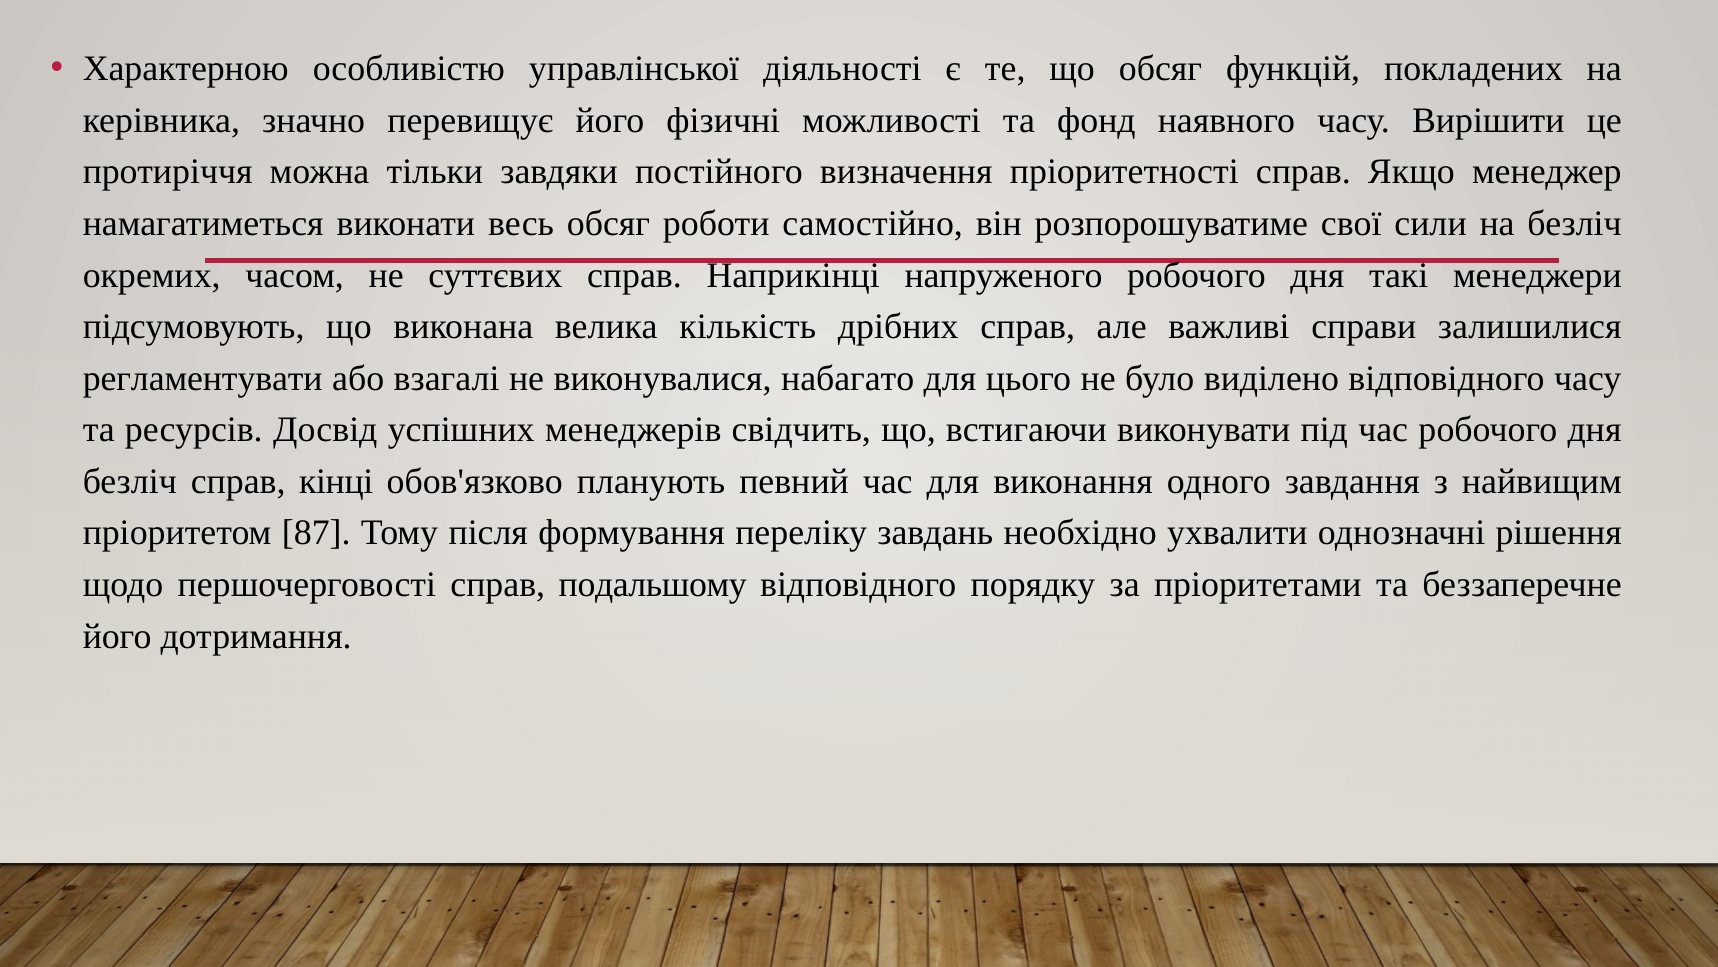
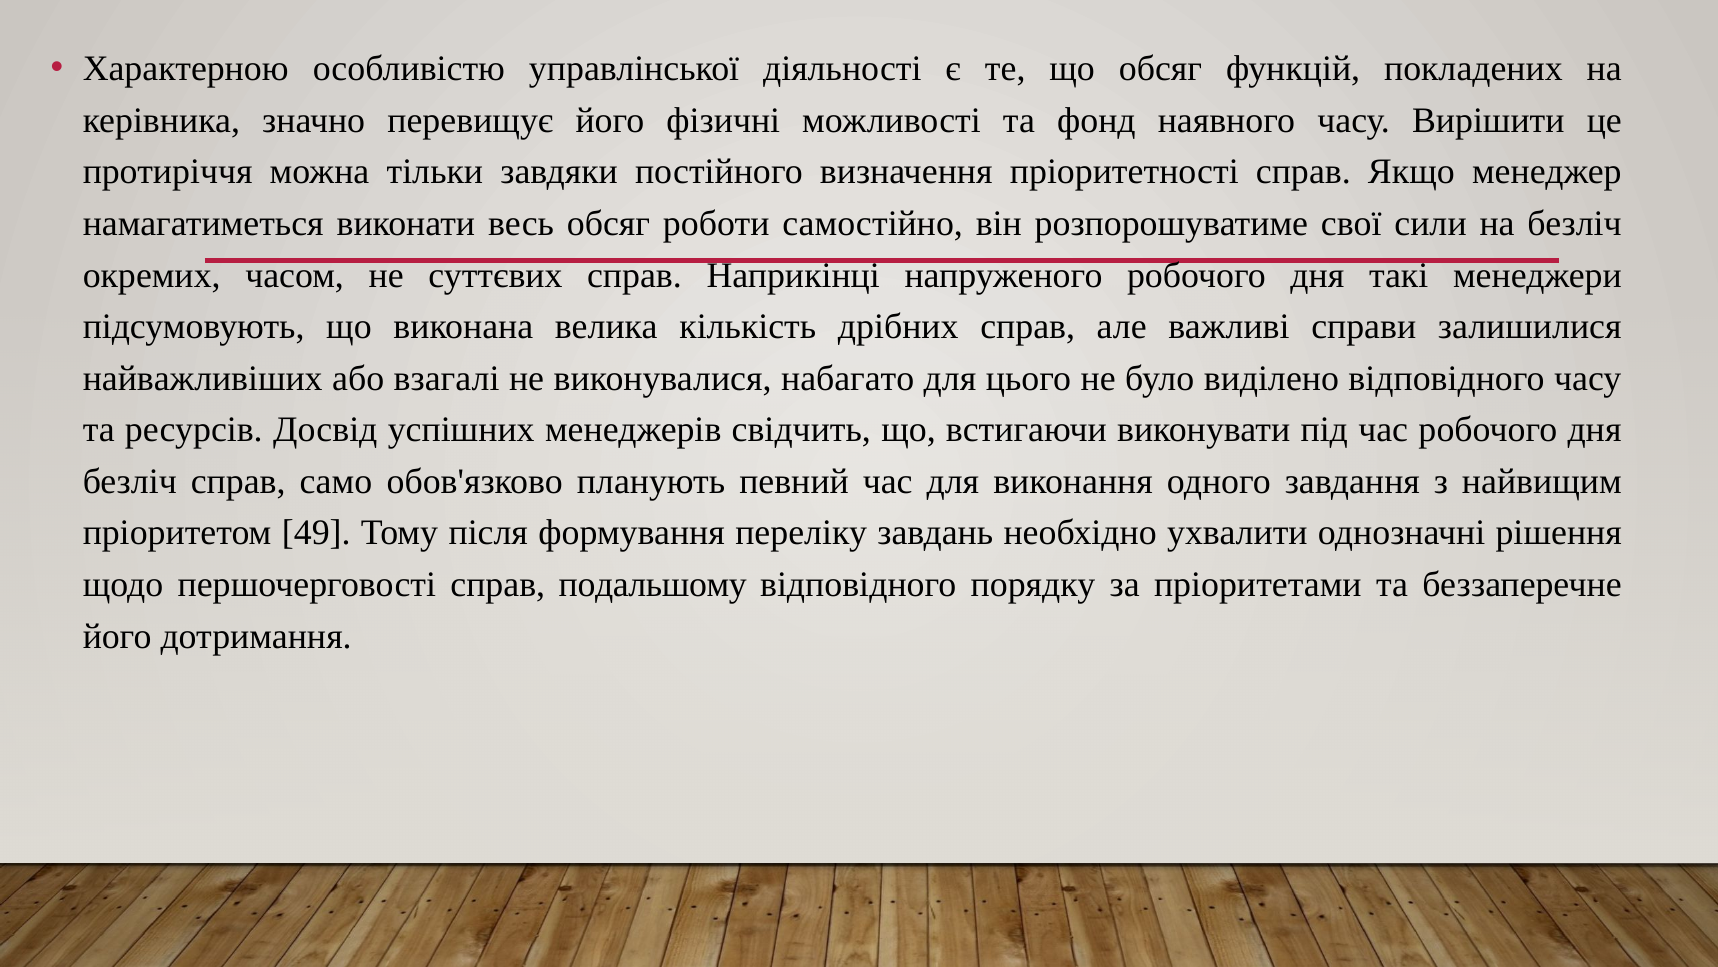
регламентувати: регламентувати -> найважливіших
кінці: кінці -> само
87: 87 -> 49
